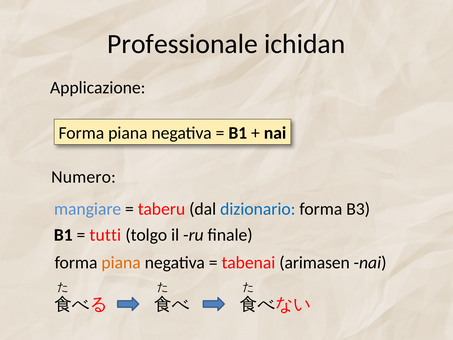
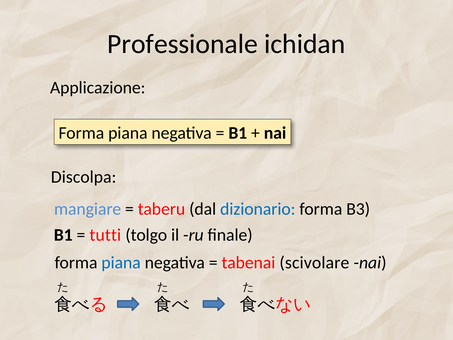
Numero: Numero -> Discolpa
piana at (121, 262) colour: orange -> blue
arimasen: arimasen -> scivolare
